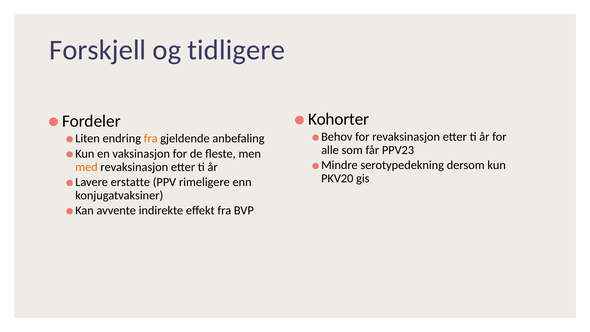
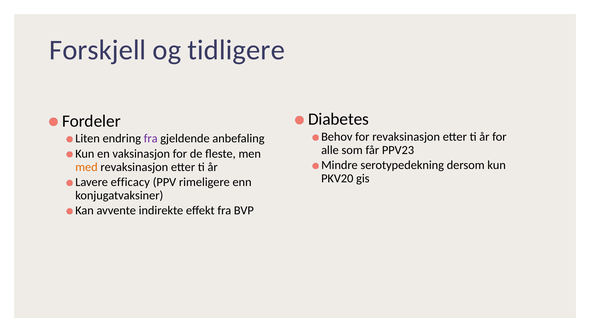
Kohorter: Kohorter -> Diabetes
fra at (151, 139) colour: orange -> purple
erstatte: erstatte -> efficacy
